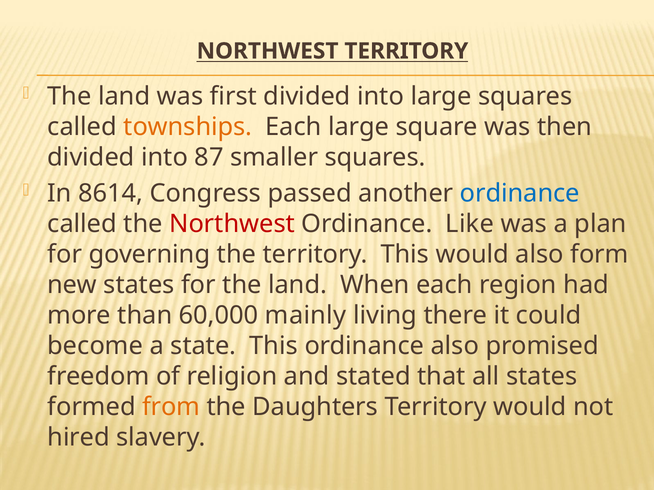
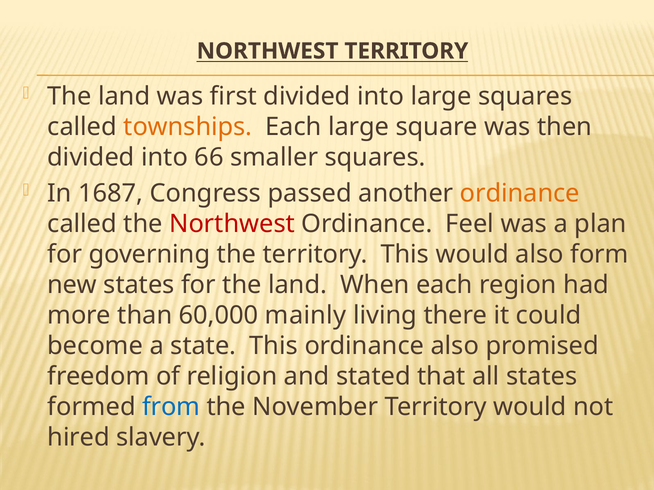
87: 87 -> 66
8614: 8614 -> 1687
ordinance at (520, 193) colour: blue -> orange
Like: Like -> Feel
from colour: orange -> blue
Daughters: Daughters -> November
